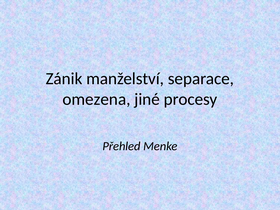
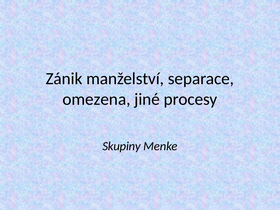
Přehled: Přehled -> Skupiny
